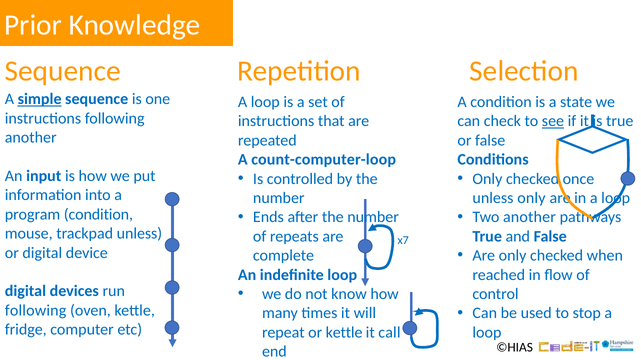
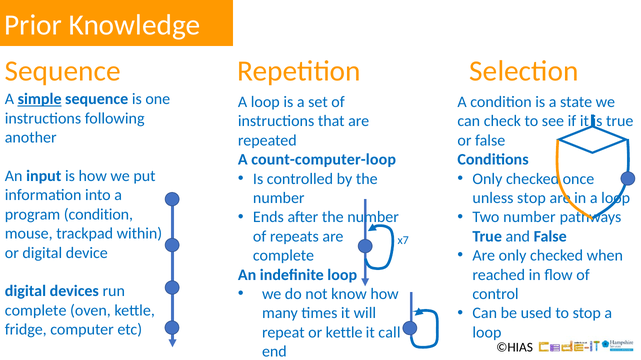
see underline: present -> none
unless only: only -> stop
Two another: another -> number
trackpad unless: unless -> within
following at (36, 311): following -> complete
